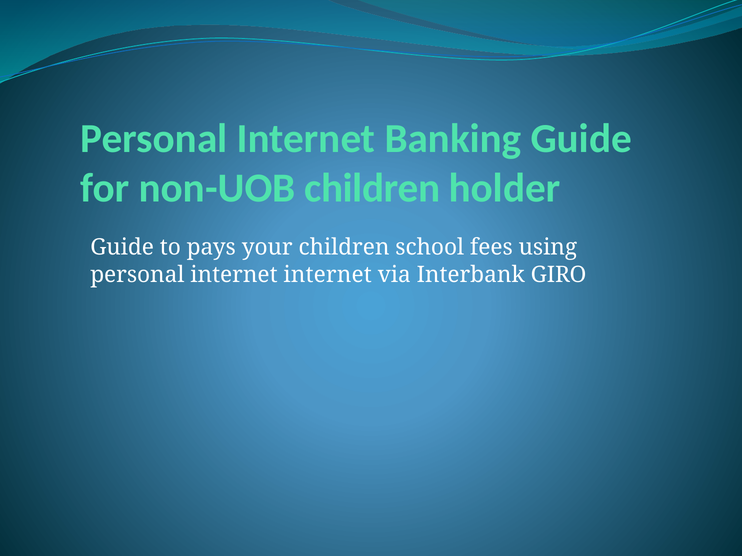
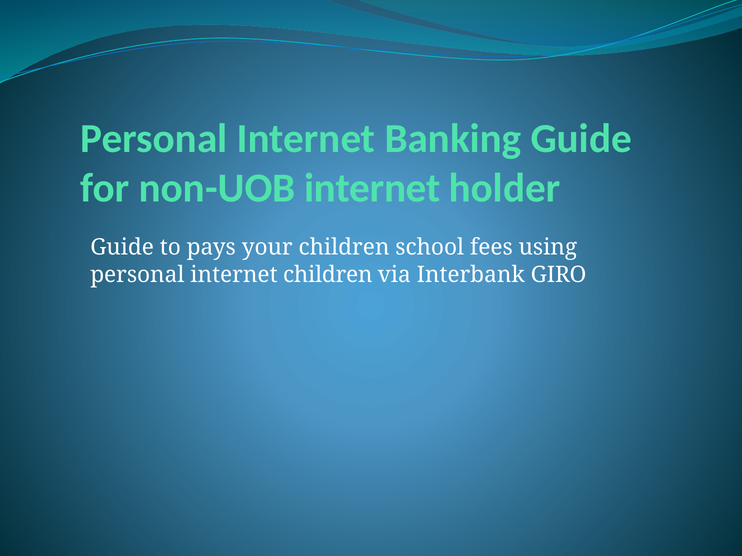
non-UOB children: children -> internet
internet internet: internet -> children
